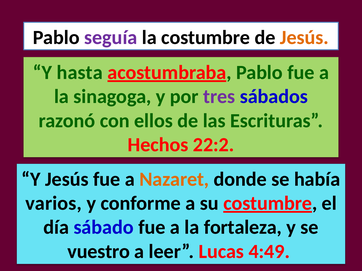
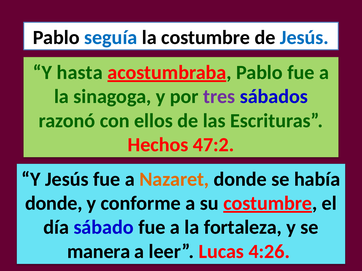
seguía colour: purple -> blue
Jesús at (304, 37) colour: orange -> blue
22:2: 22:2 -> 47:2
varios at (54, 204): varios -> donde
vuestro: vuestro -> manera
4:49: 4:49 -> 4:26
